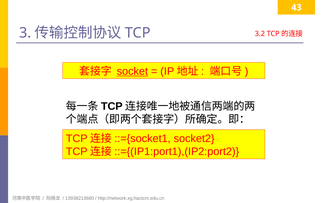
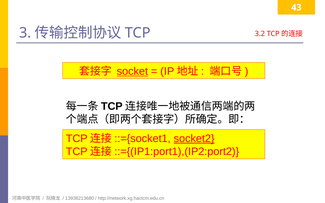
socket2 underline: none -> present
